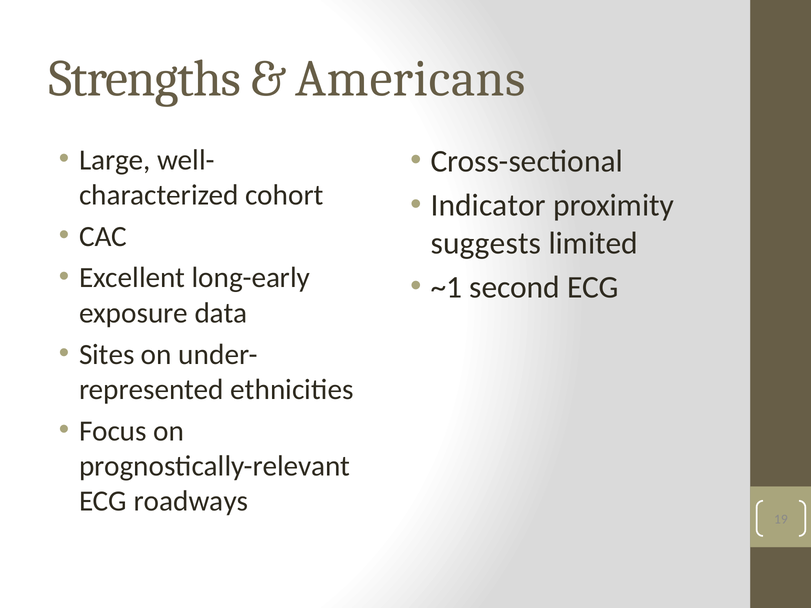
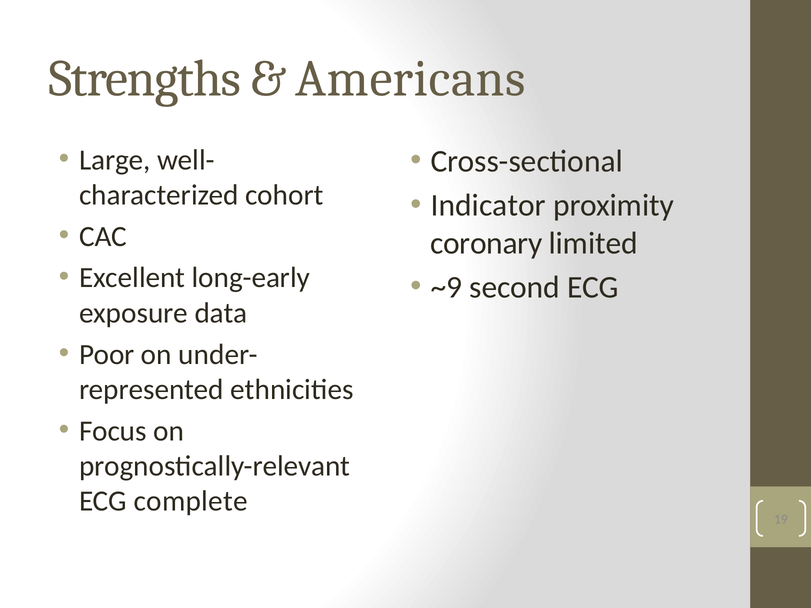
suggests: suggests -> coronary
~1: ~1 -> ~9
Sites: Sites -> Poor
roadways: roadways -> complete
